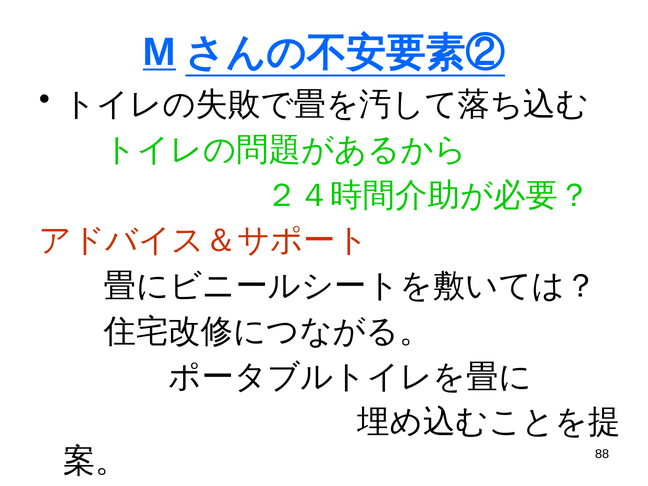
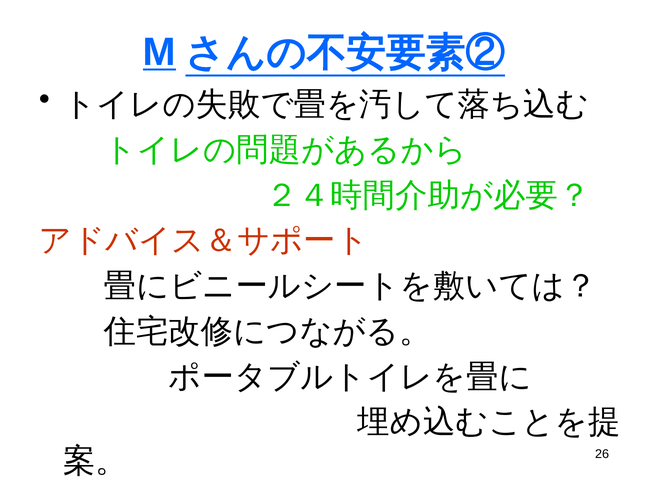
88: 88 -> 26
